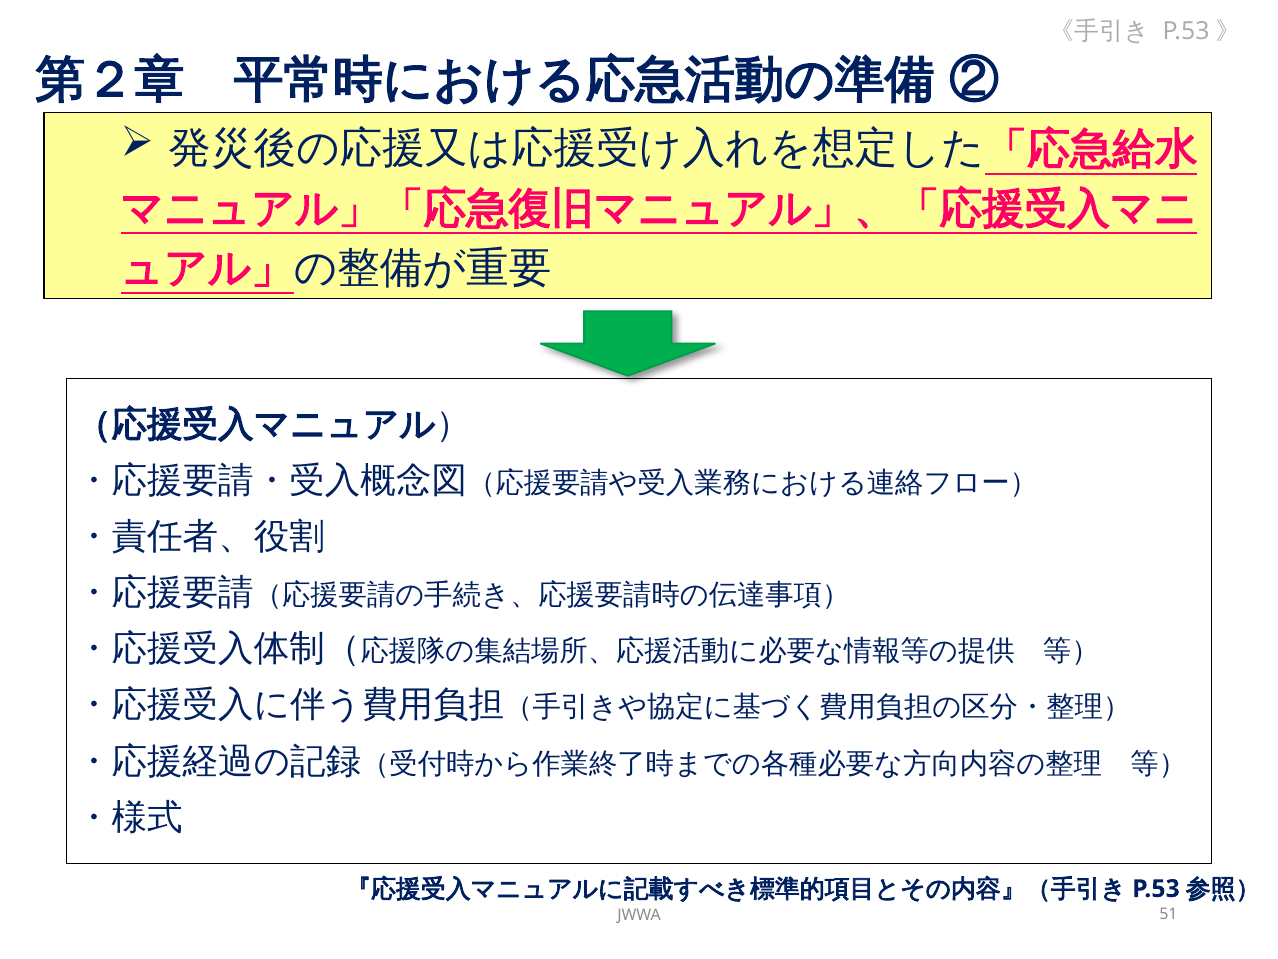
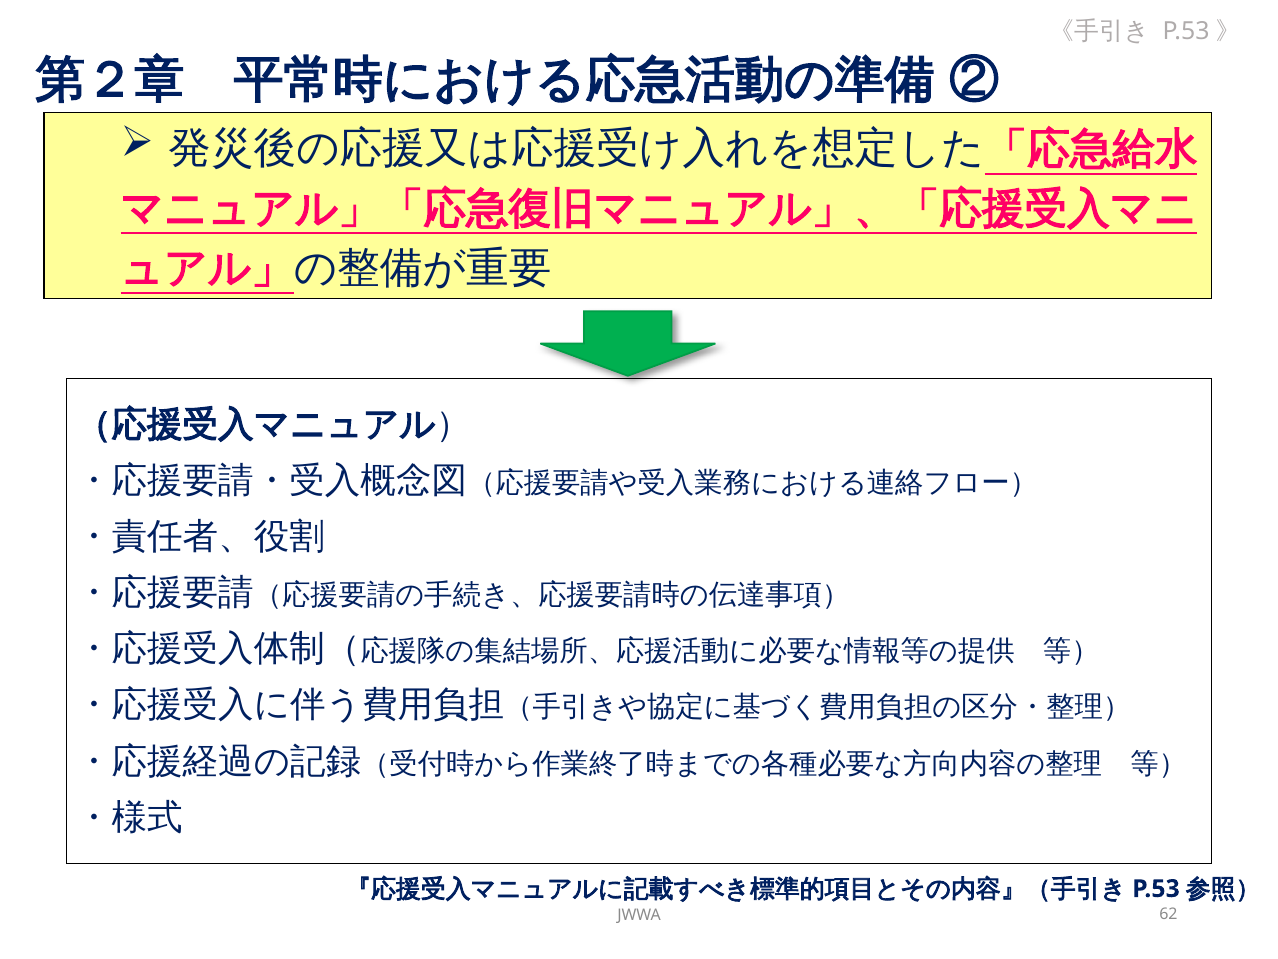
51: 51 -> 62
